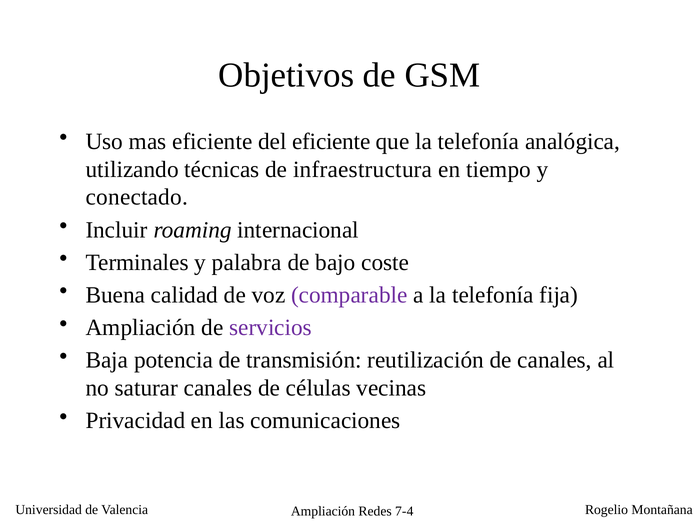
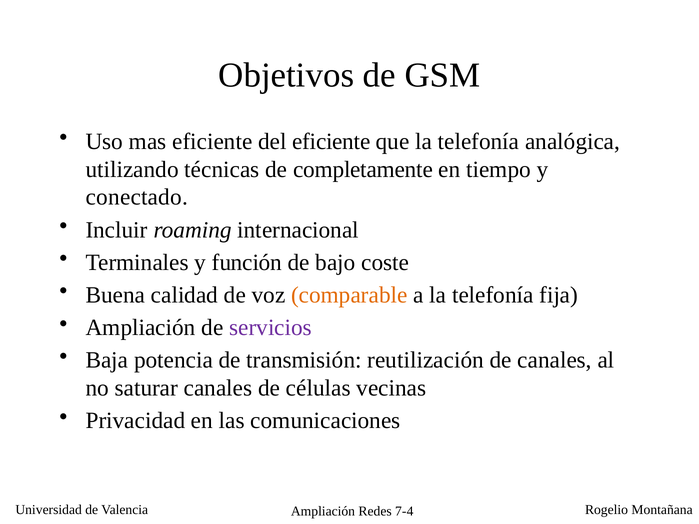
infraestructura: infraestructura -> completamente
palabra: palabra -> función
comparable colour: purple -> orange
